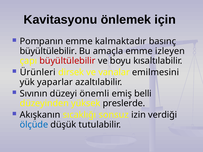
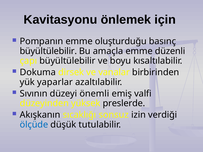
kalmaktadır: kalmaktadır -> oluşturduğu
izleyen: izleyen -> düzenli
büyültülebilir at (67, 61) colour: red -> black
Ürünleri: Ürünleri -> Dokuma
emilmesini: emilmesini -> birbirinden
belli: belli -> valfi
